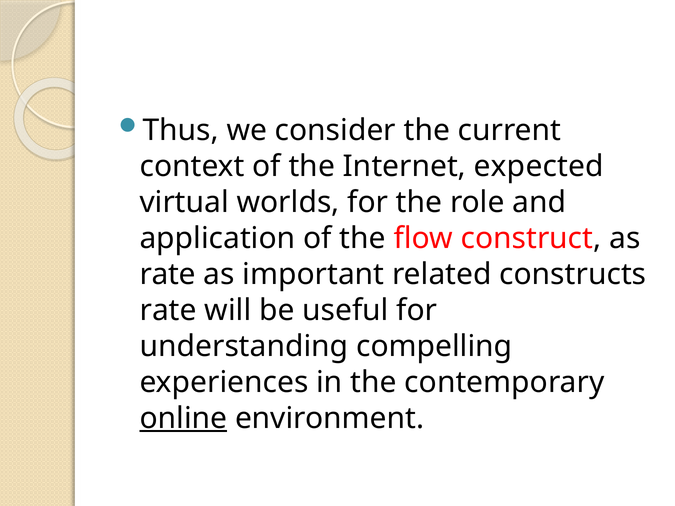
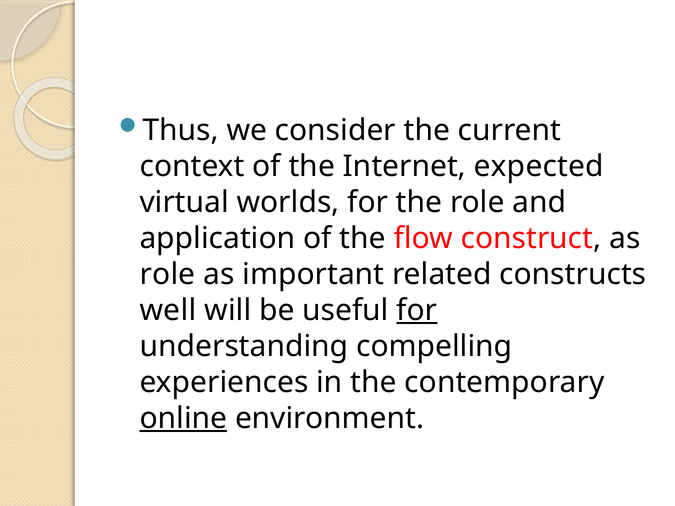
rate at (168, 274): rate -> role
rate at (168, 310): rate -> well
for at (417, 310) underline: none -> present
